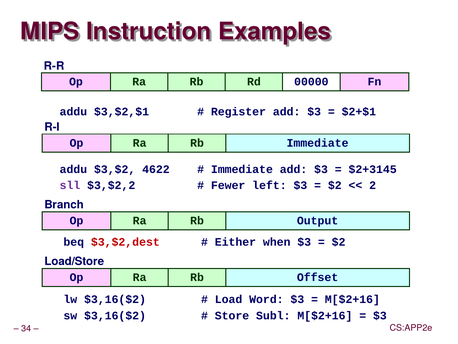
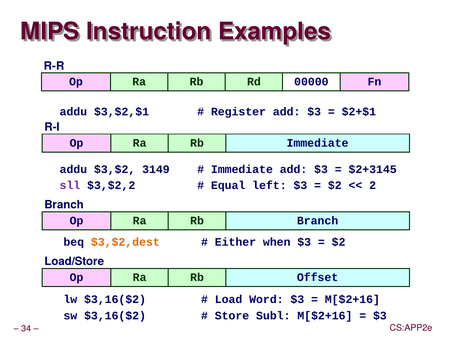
4622: 4622 -> 3149
Fewer: Fewer -> Equal
Rb Output: Output -> Branch
$3,$2,dest colour: red -> orange
